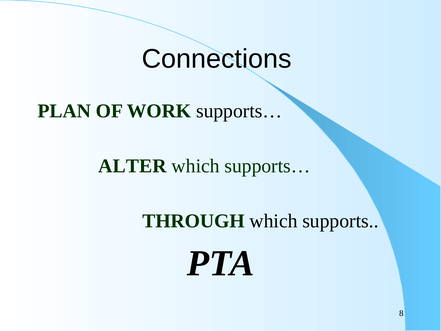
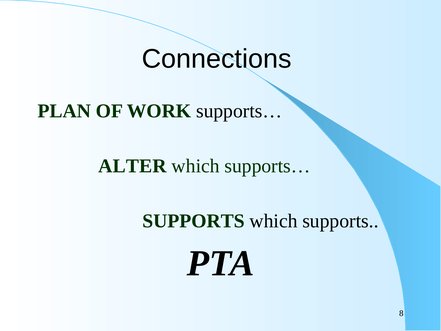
THROUGH at (193, 221): THROUGH -> SUPPORTS
